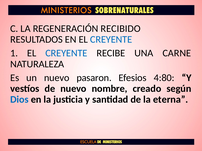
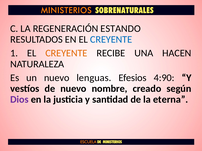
RECIBIDO: RECIBIDO -> ESTANDO
CREYENTE at (66, 53) colour: blue -> orange
CARNE: CARNE -> HACEN
pasaron: pasaron -> lenguas
4:80: 4:80 -> 4:90
Dios colour: blue -> purple
